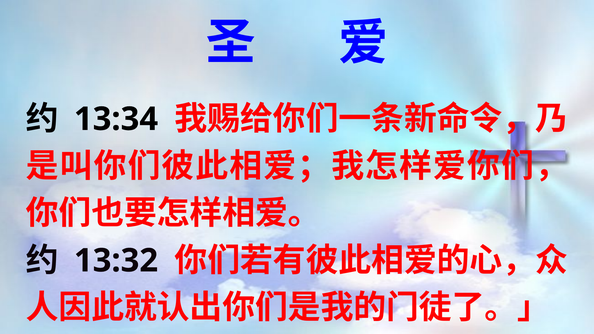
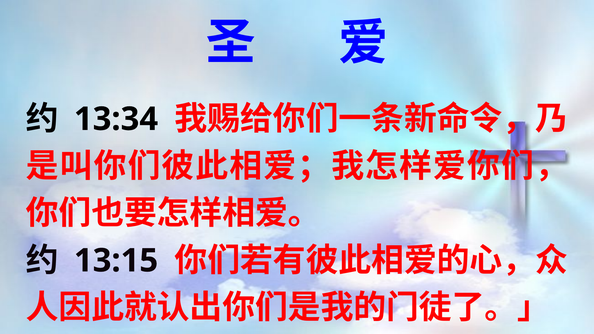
13:32: 13:32 -> 13:15
